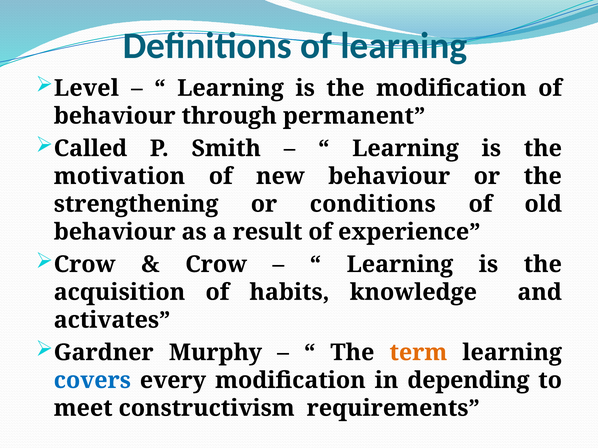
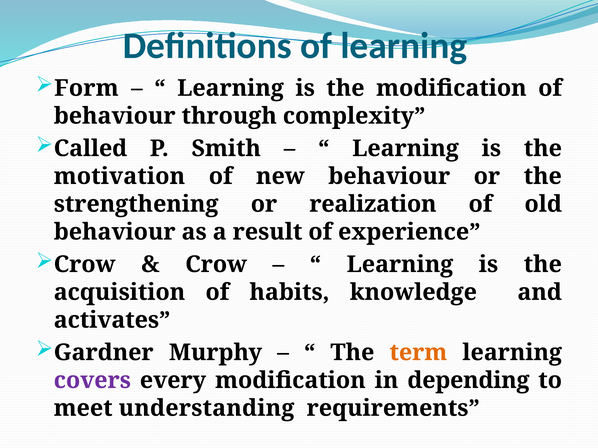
Level: Level -> Form
permanent: permanent -> complexity
conditions: conditions -> realization
covers colour: blue -> purple
constructivism: constructivism -> understanding
